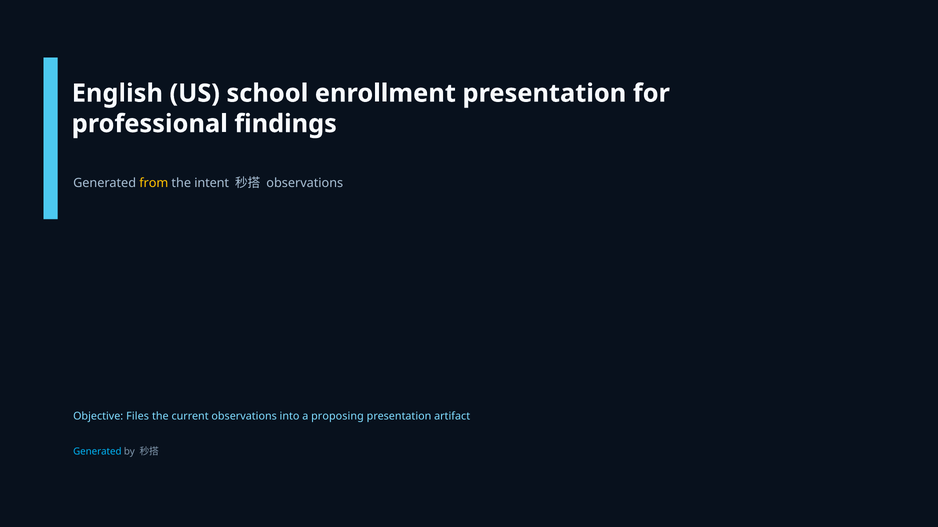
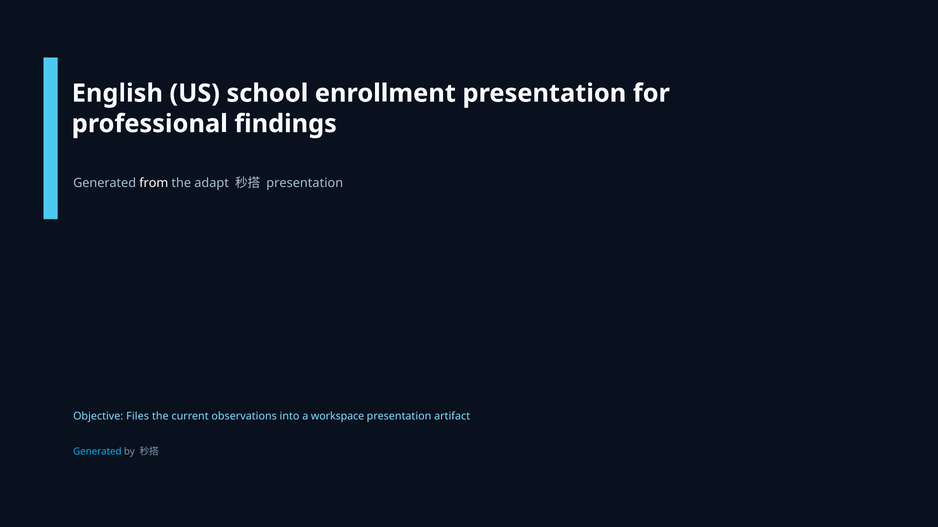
from colour: yellow -> white
intent: intent -> adapt
observations at (305, 183): observations -> presentation
proposing: proposing -> workspace
